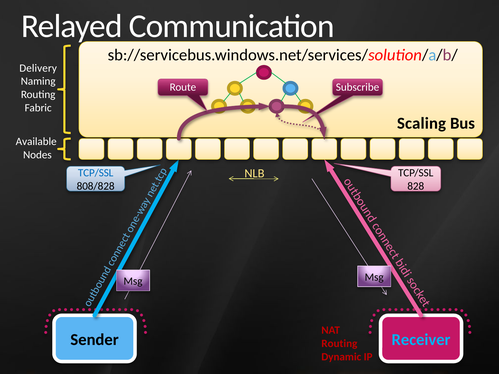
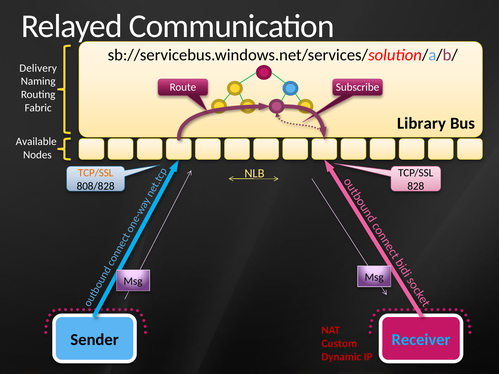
Scaling: Scaling -> Library
TCP/SSL at (96, 173) colour: blue -> orange
Routing at (339, 344): Routing -> Custom
